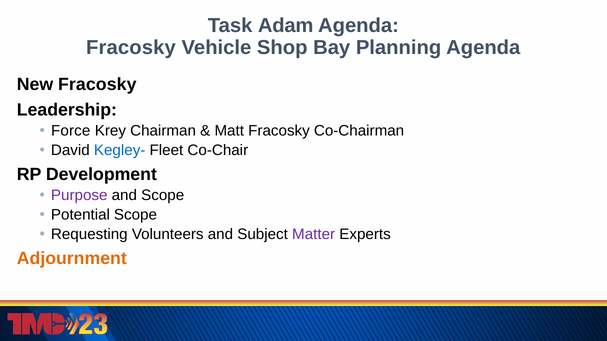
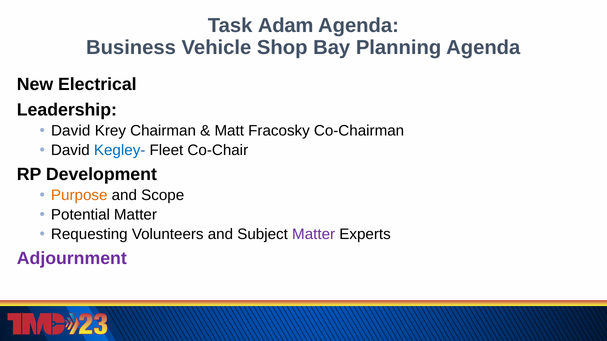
Fracosky at (131, 48): Fracosky -> Business
New Fracosky: Fracosky -> Electrical
Force at (71, 131): Force -> David
Purpose colour: purple -> orange
Potential Scope: Scope -> Matter
Adjournment colour: orange -> purple
